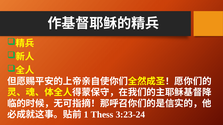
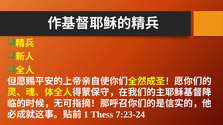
3:23-24: 3:23-24 -> 7:23-24
